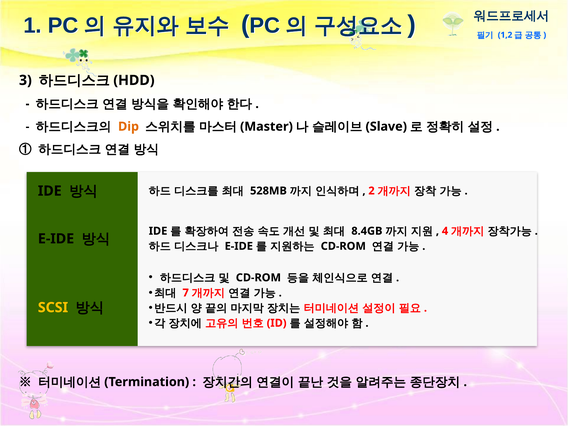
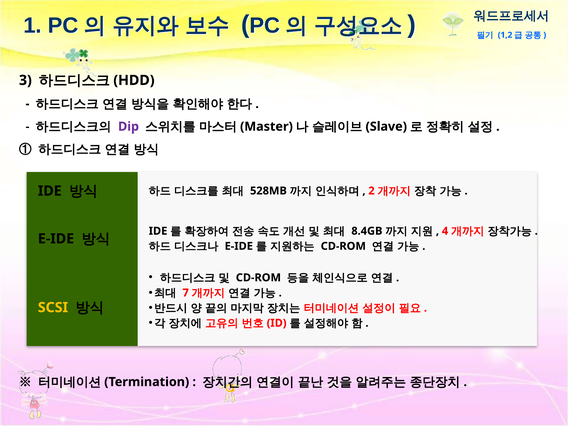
Dip colour: orange -> purple
